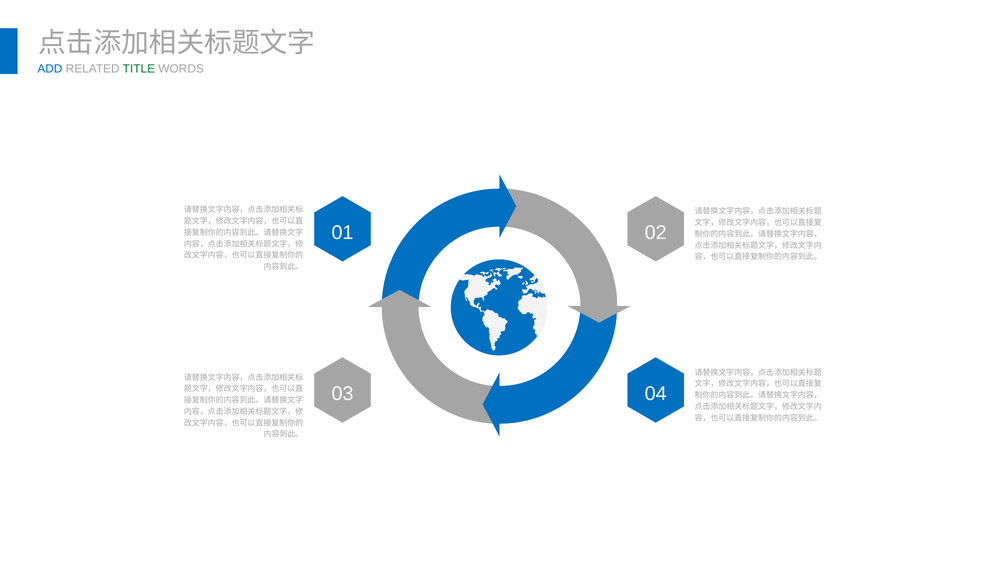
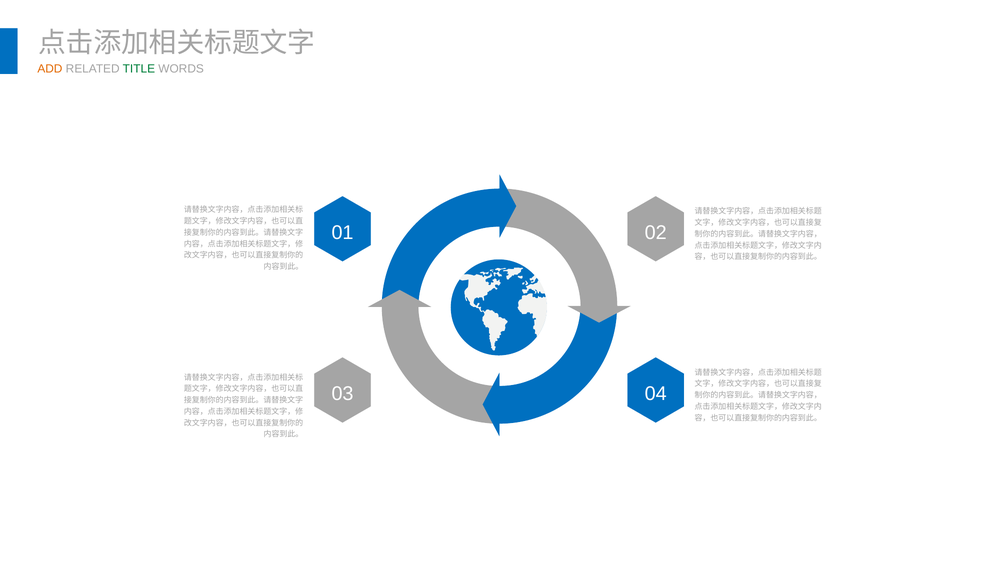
ADD colour: blue -> orange
